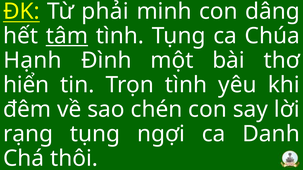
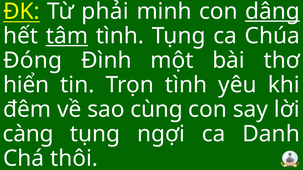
dâng underline: none -> present
Hạnh: Hạnh -> Đóng
chén: chén -> cùng
rạng: rạng -> càng
